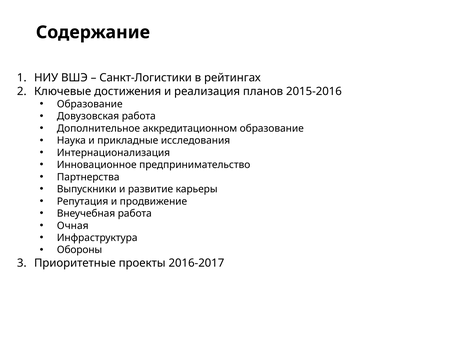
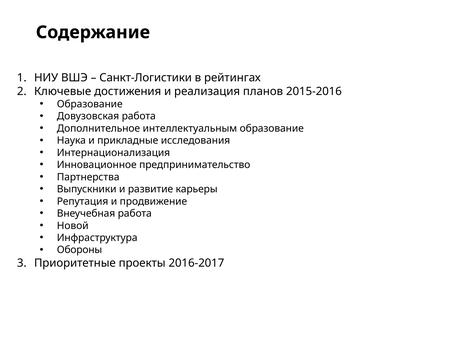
аккредитационном: аккредитационном -> интеллектуальным
Очная: Очная -> Новой
